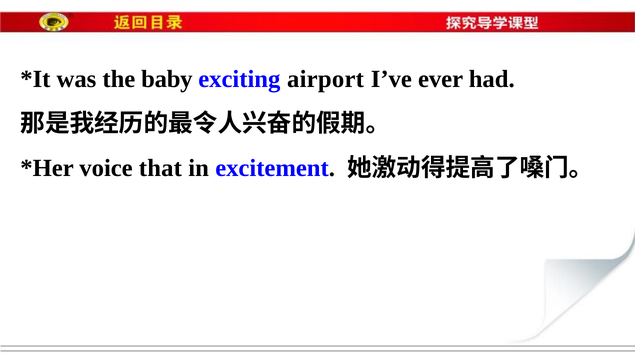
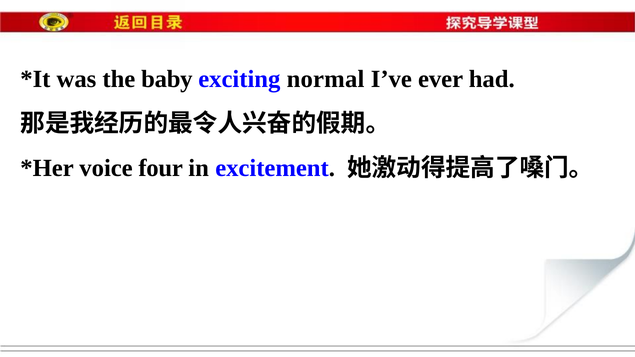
airport: airport -> normal
that: that -> four
